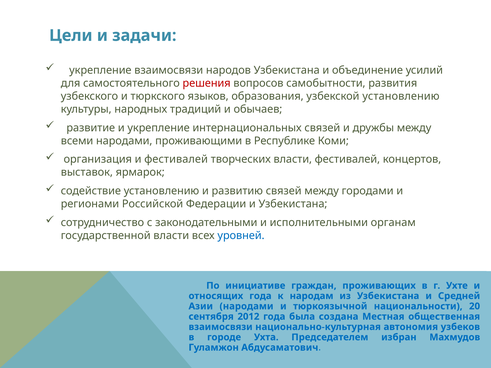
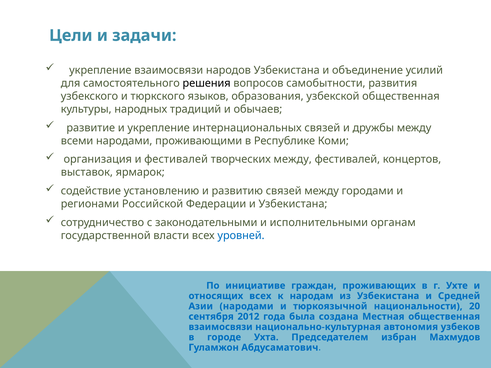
решения colour: red -> black
узбекской установлению: установлению -> общественная
творческих власти: власти -> между
относящих года: года -> всех
